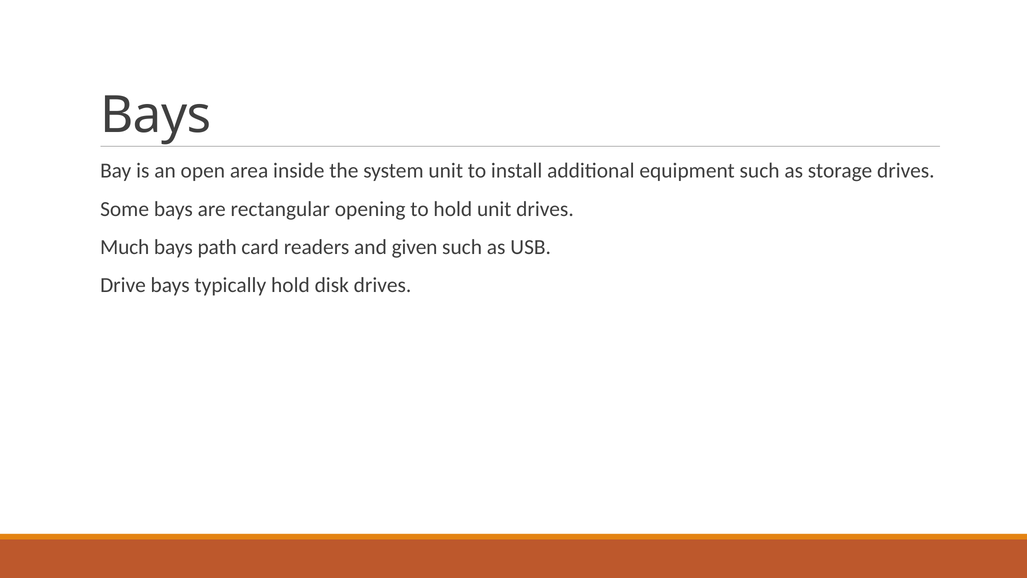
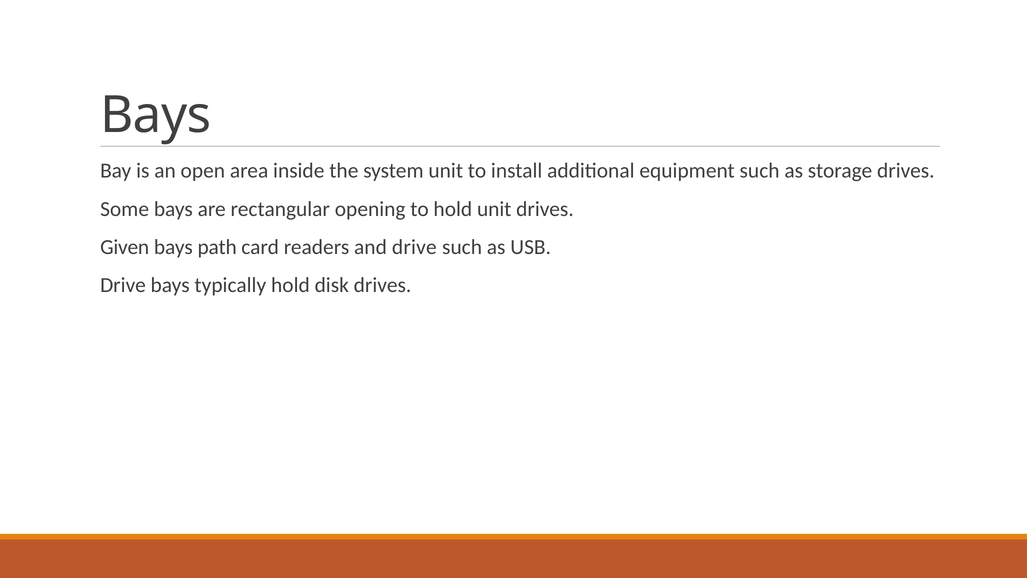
Much: Much -> Given
and given: given -> drive
